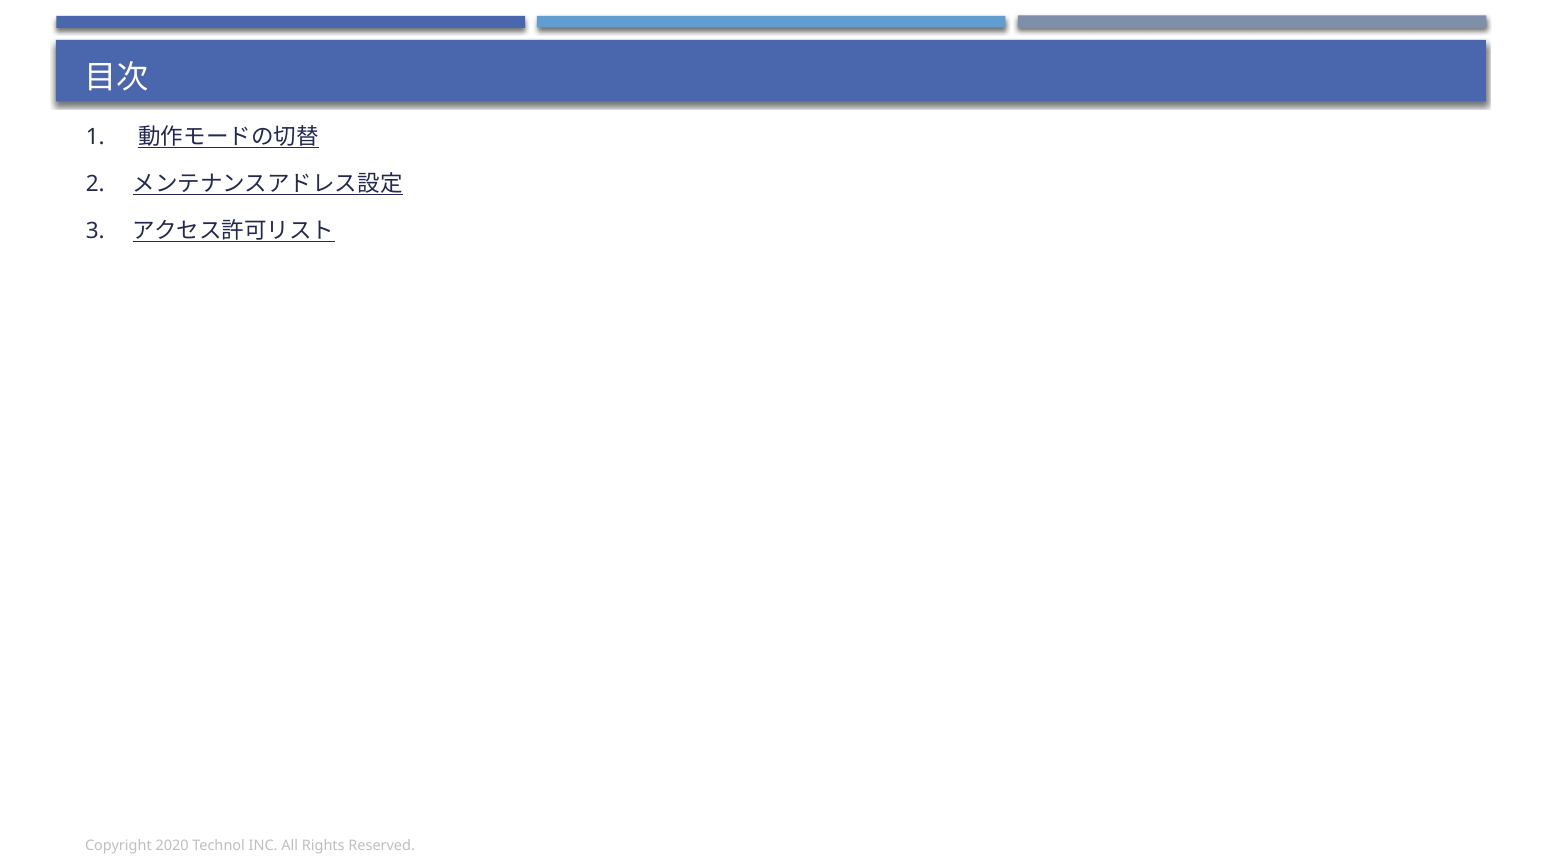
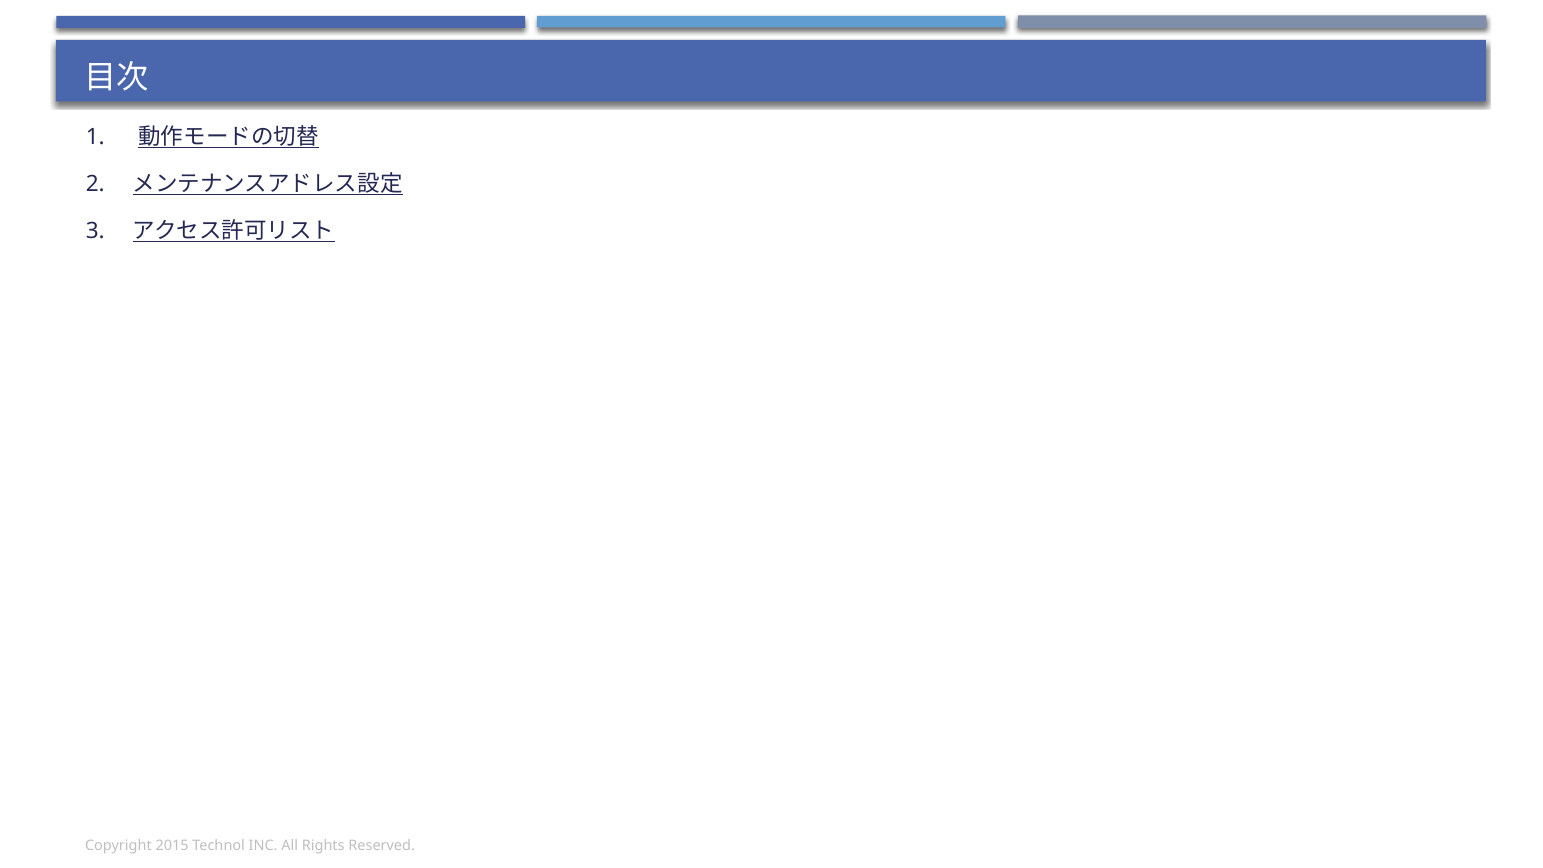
2020: 2020 -> 2015
